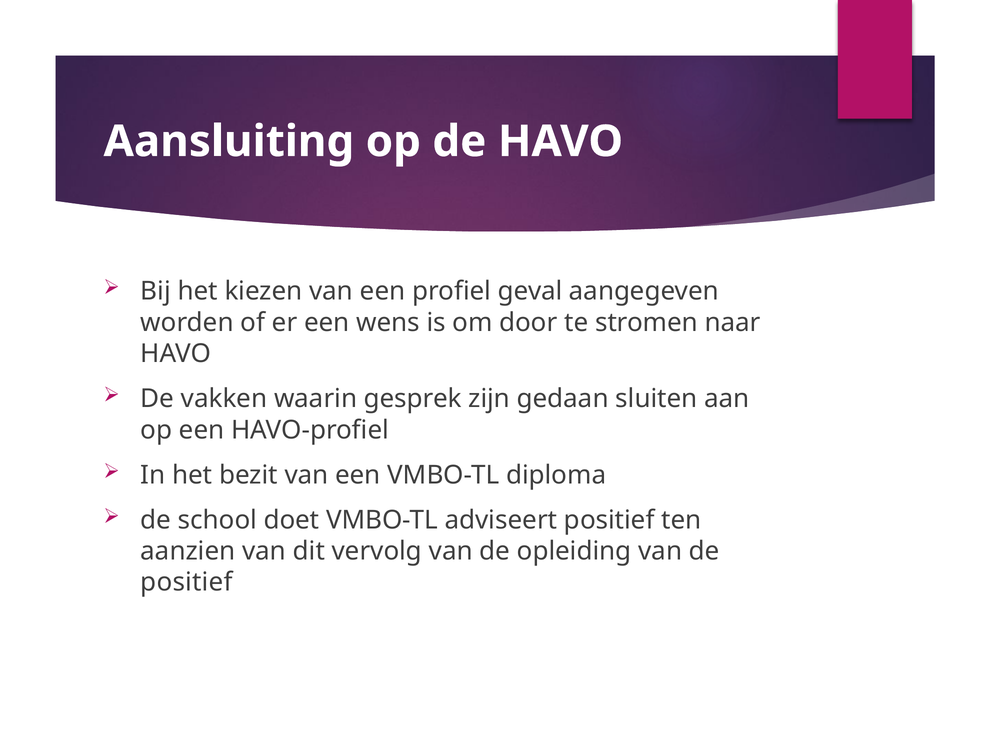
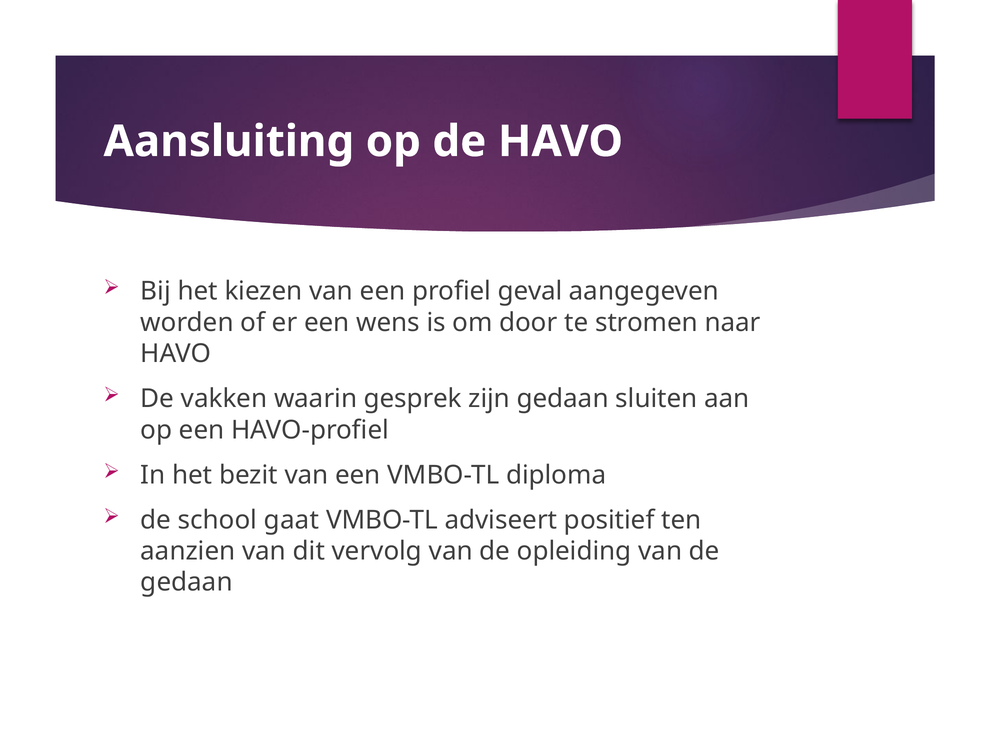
doet: doet -> gaat
positief at (187, 583): positief -> gedaan
